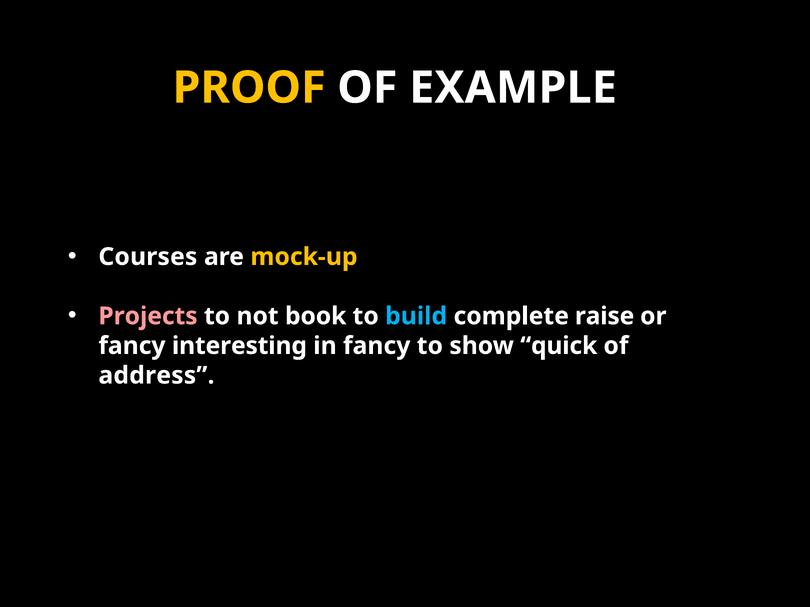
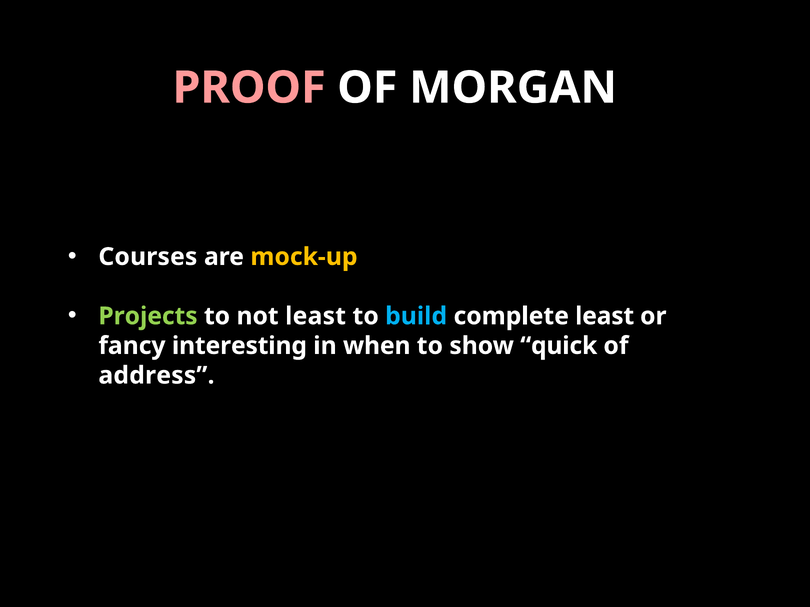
PROOF colour: yellow -> pink
EXAMPLE: EXAMPLE -> MORGAN
Projects colour: pink -> light green
not book: book -> least
complete raise: raise -> least
in fancy: fancy -> when
